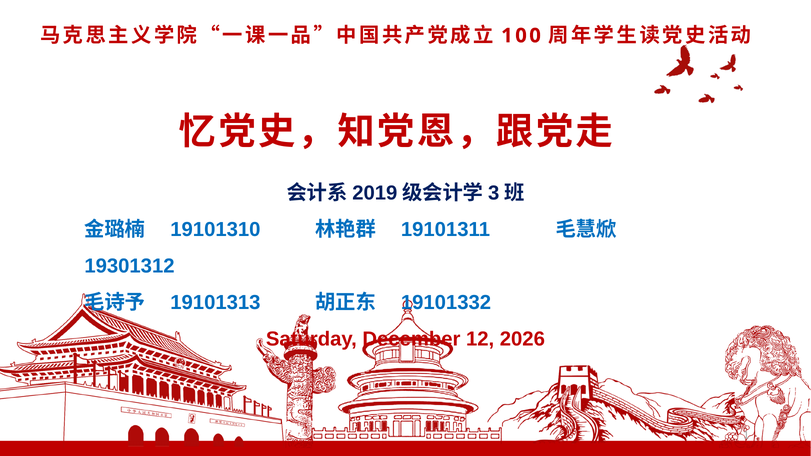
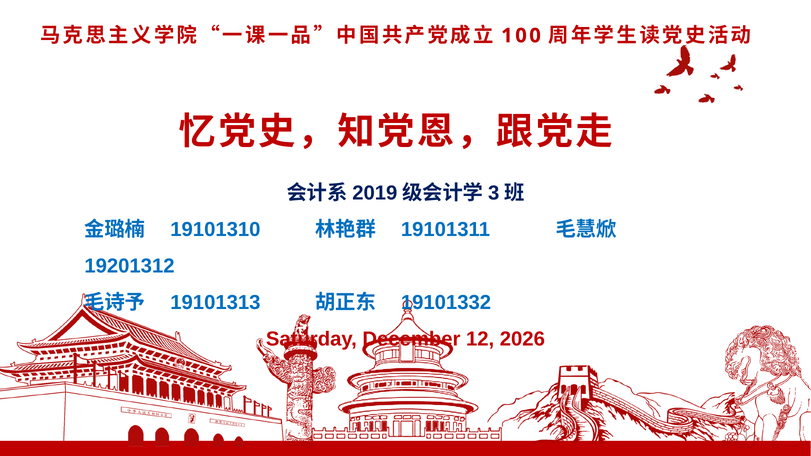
19301312: 19301312 -> 19201312
